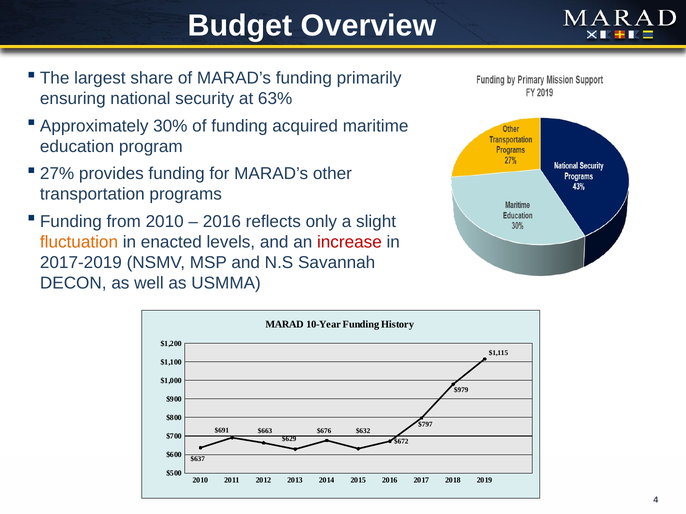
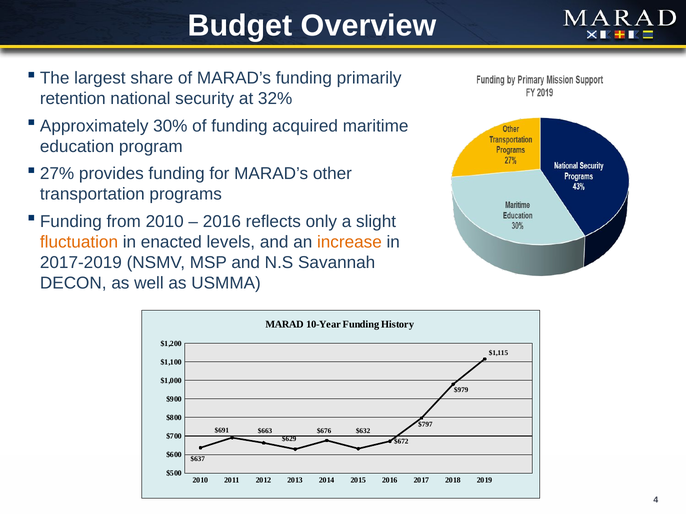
ensuring: ensuring -> retention
63%: 63% -> 32%
increase colour: red -> orange
